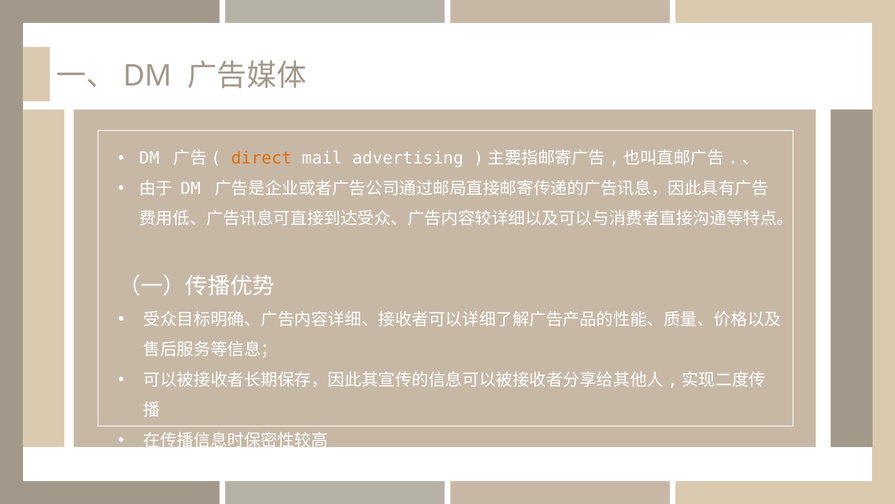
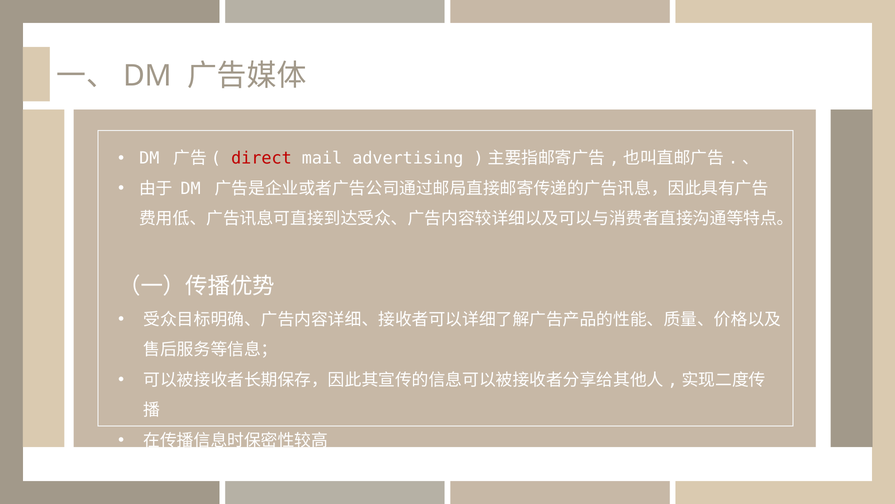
direct colour: orange -> red
